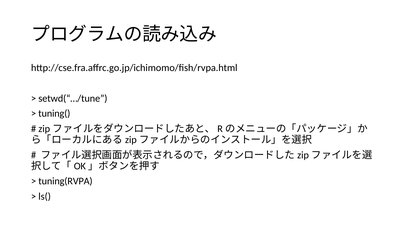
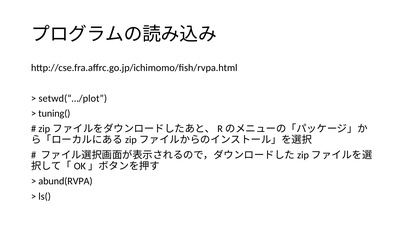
setwd(“…/tune: setwd(“…/tune -> setwd(“…/plot
tuning(RVPA: tuning(RVPA -> abund(RVPA
